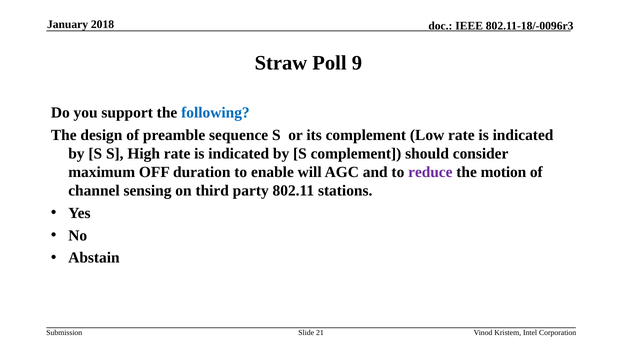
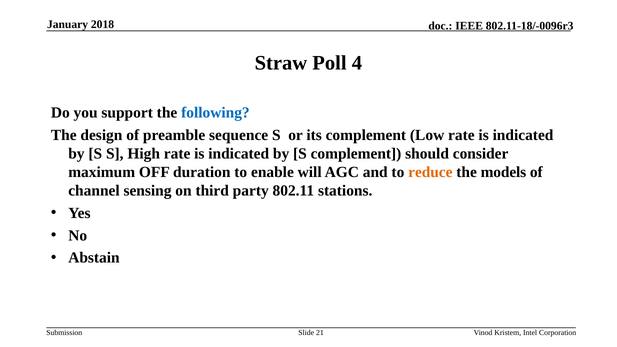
9: 9 -> 4
reduce colour: purple -> orange
motion: motion -> models
